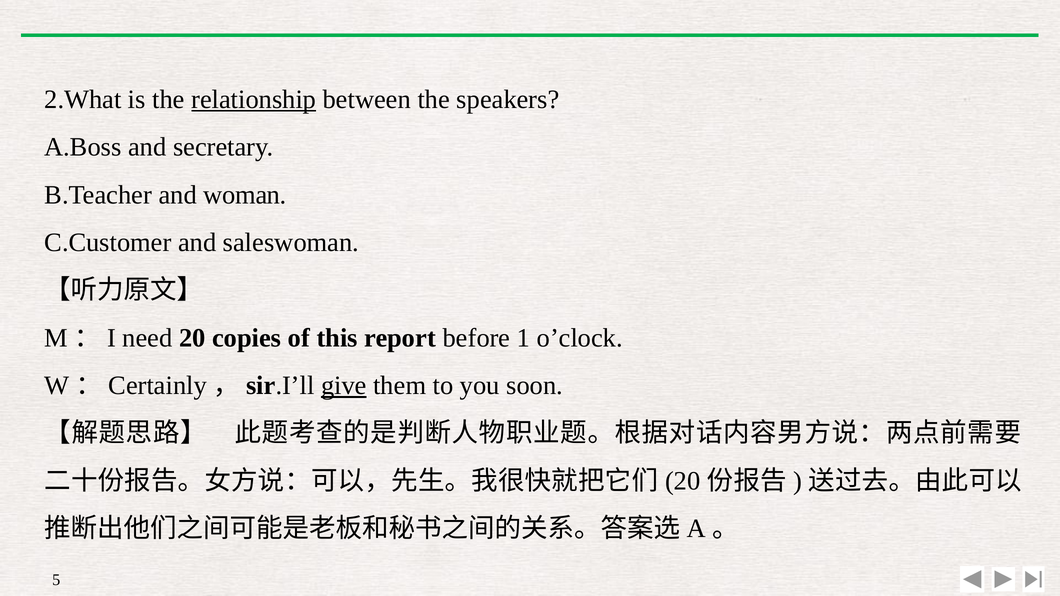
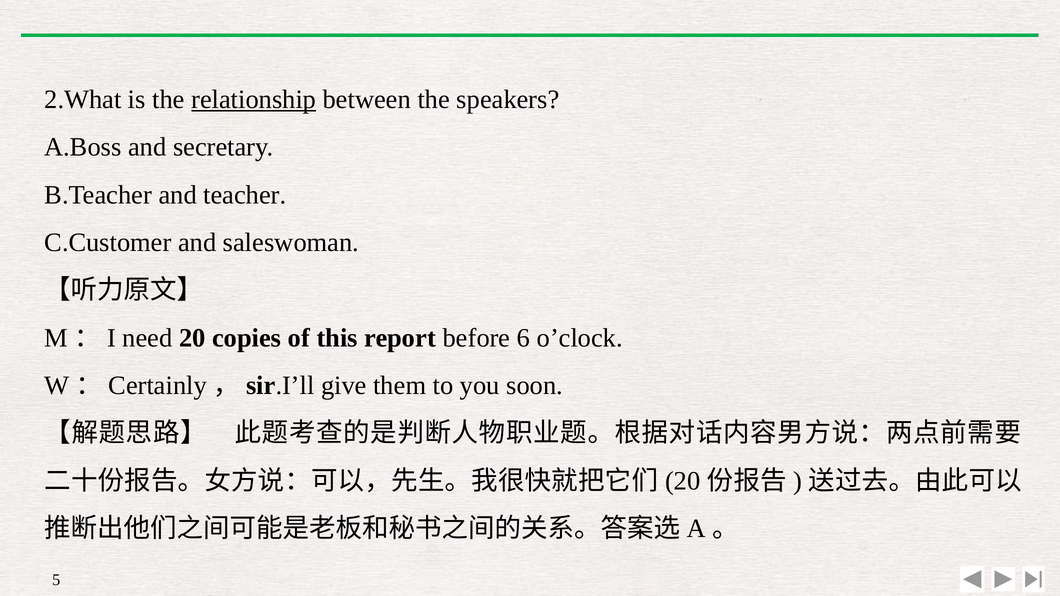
woman: woman -> teacher
1: 1 -> 6
give underline: present -> none
